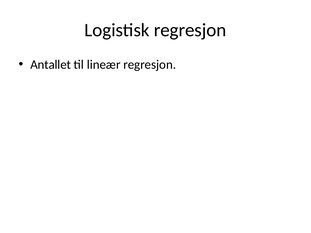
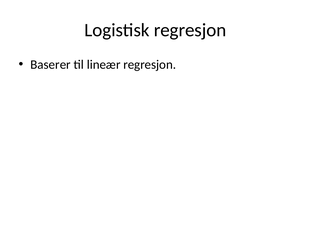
Antallet: Antallet -> Baserer
